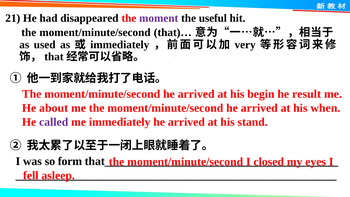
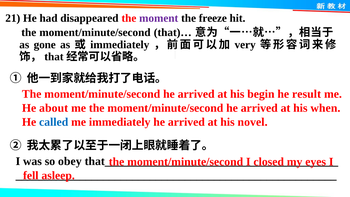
useful: useful -> freeze
used: used -> gone
called colour: purple -> blue
stand: stand -> novel
form: form -> obey
